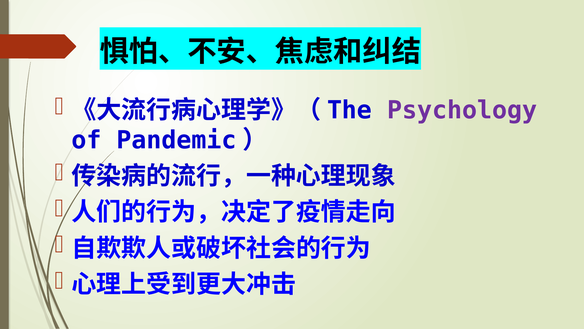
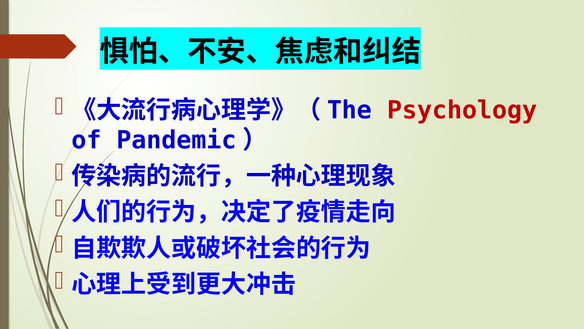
Psychology colour: purple -> red
